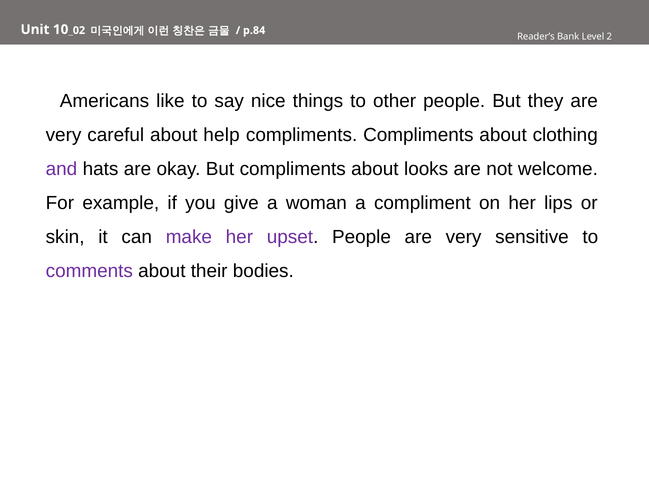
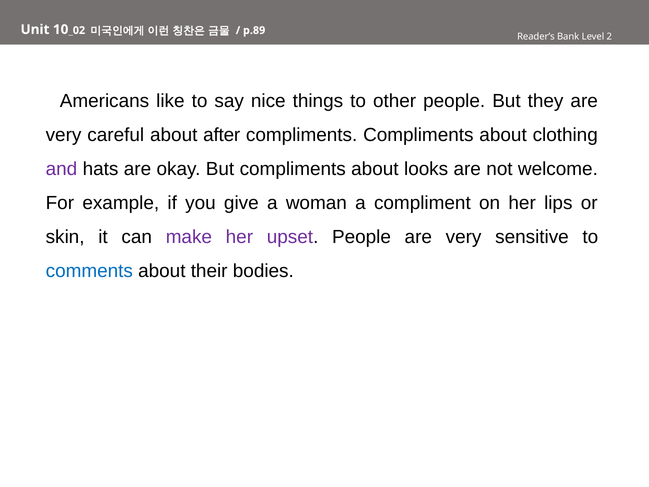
p.84: p.84 -> p.89
help: help -> after
comments colour: purple -> blue
